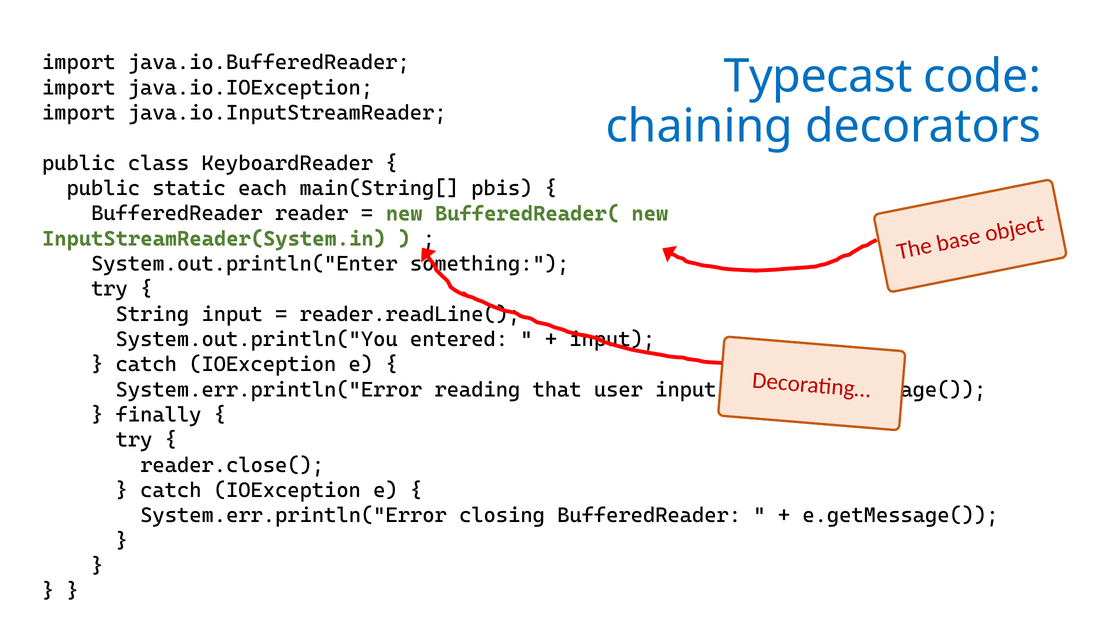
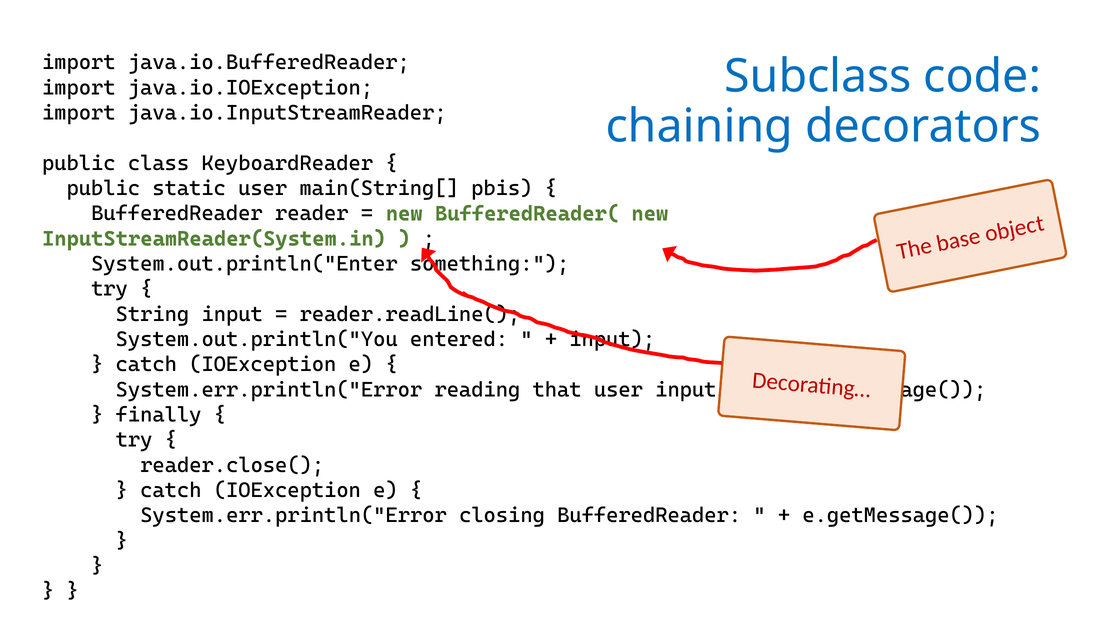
Typecast: Typecast -> Subclass
static each: each -> user
